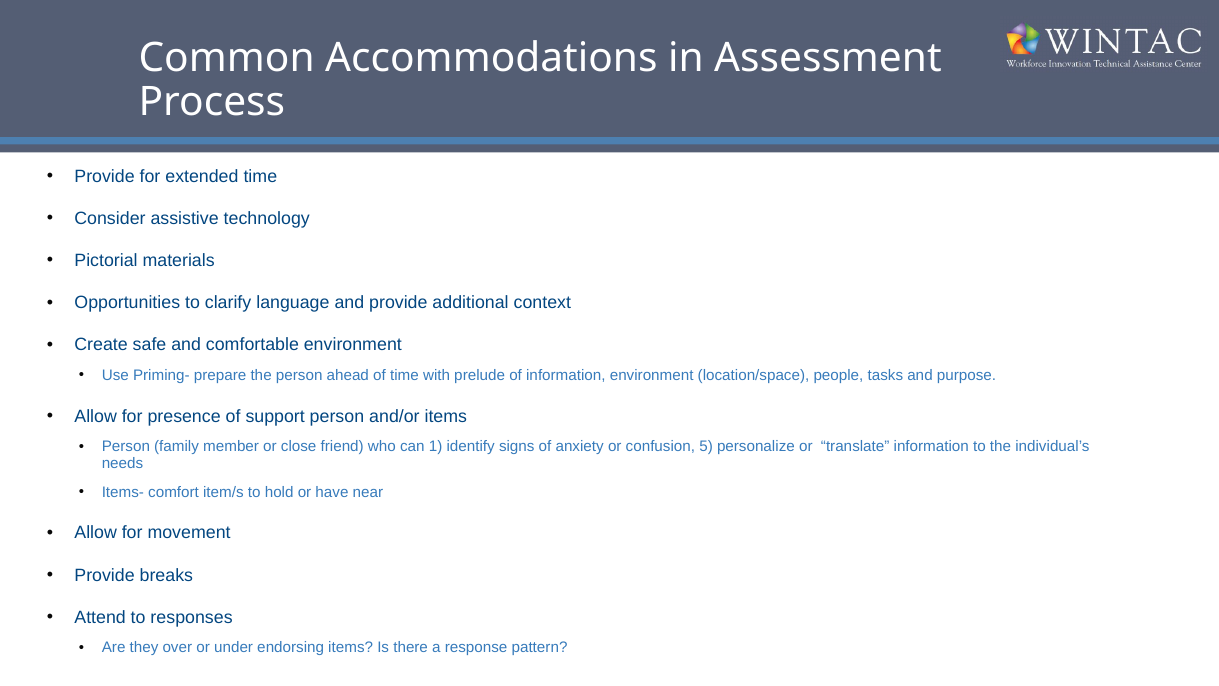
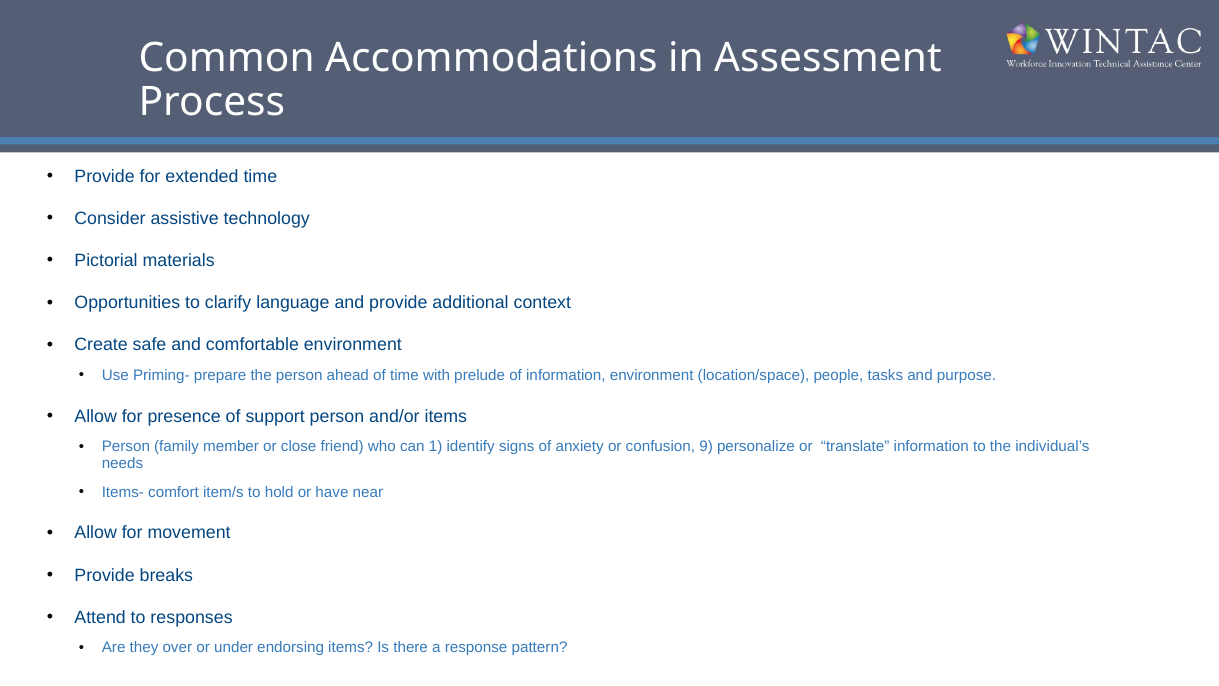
5: 5 -> 9
